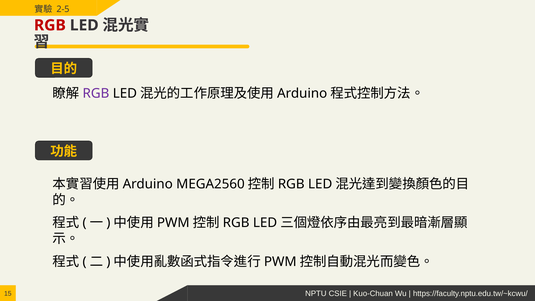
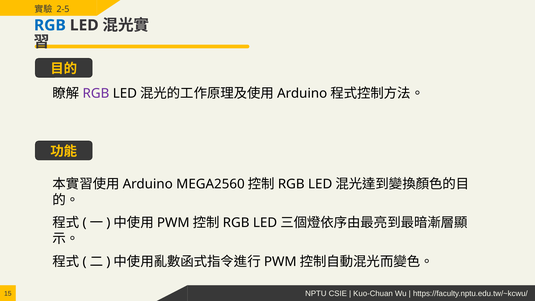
RGB at (50, 25) colour: red -> blue
